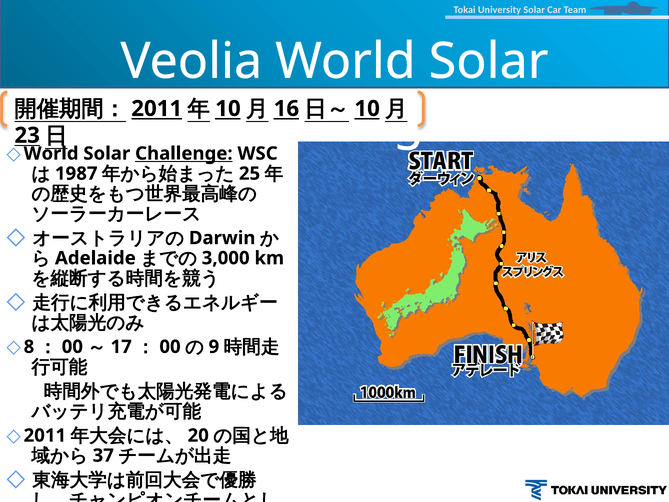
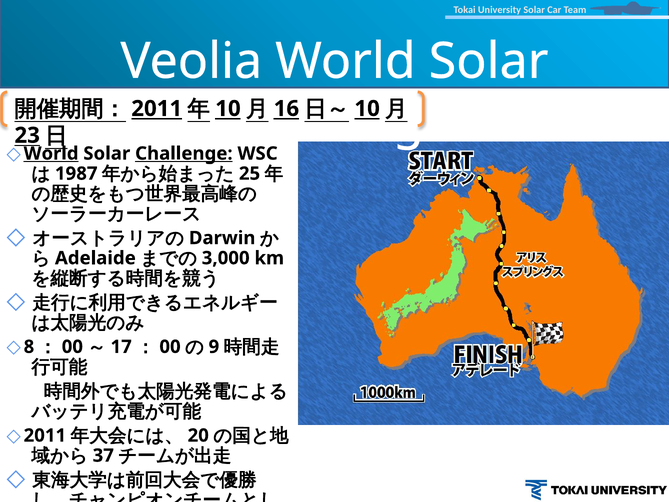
World at (51, 153) underline: none -> present
